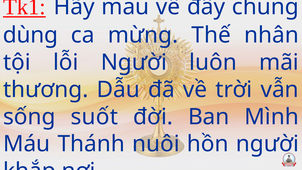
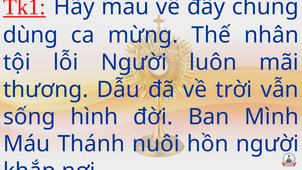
suốt: suốt -> hình
